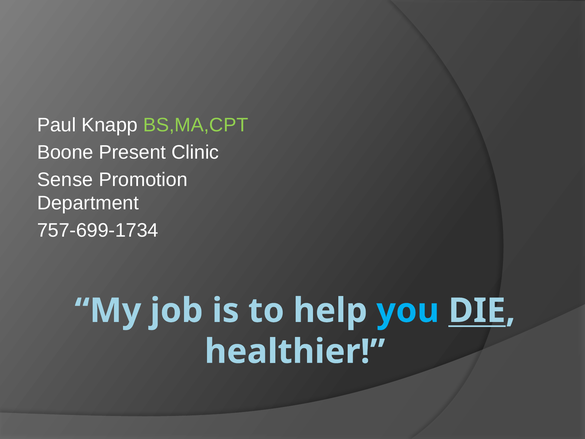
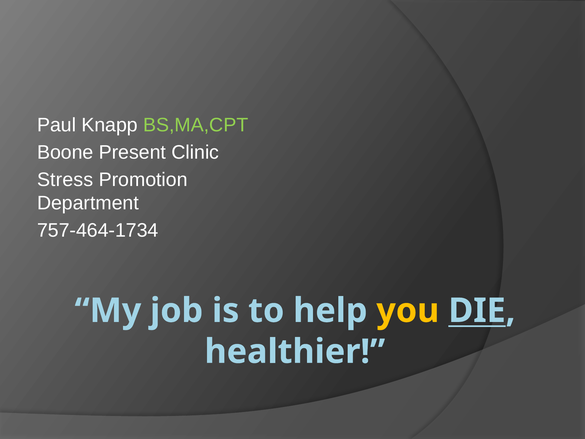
Sense: Sense -> Stress
757-699-1734: 757-699-1734 -> 757-464-1734
you colour: light blue -> yellow
